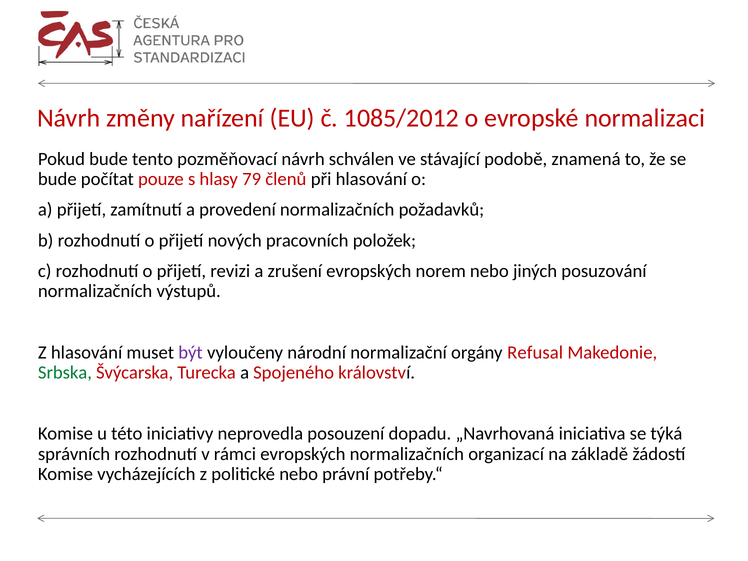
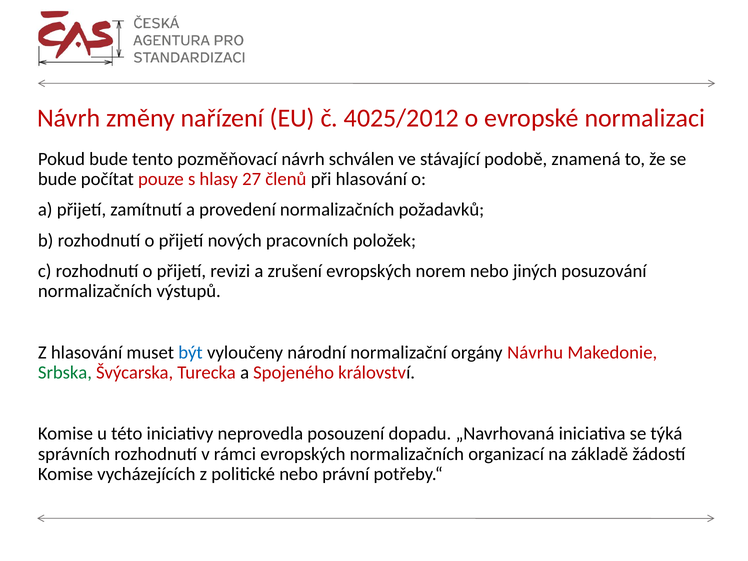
1085/2012: 1085/2012 -> 4025/2012
79: 79 -> 27
být colour: purple -> blue
Refusal: Refusal -> Návrhu
